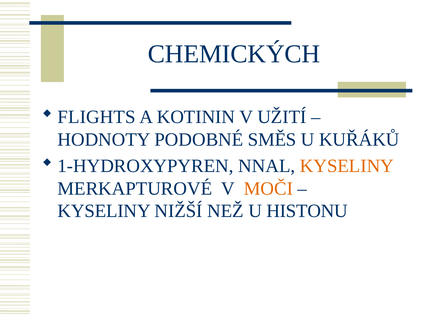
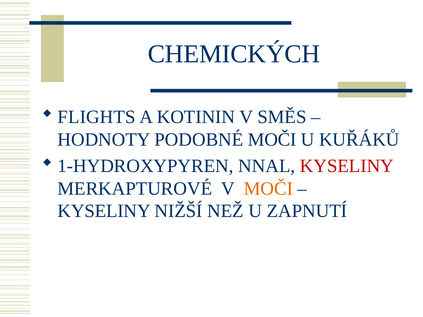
UŽITÍ: UŽITÍ -> SMĚS
PODOBNÉ SMĚS: SMĚS -> MOČI
KYSELINY at (347, 166) colour: orange -> red
HISTONU: HISTONU -> ZAPNUTÍ
